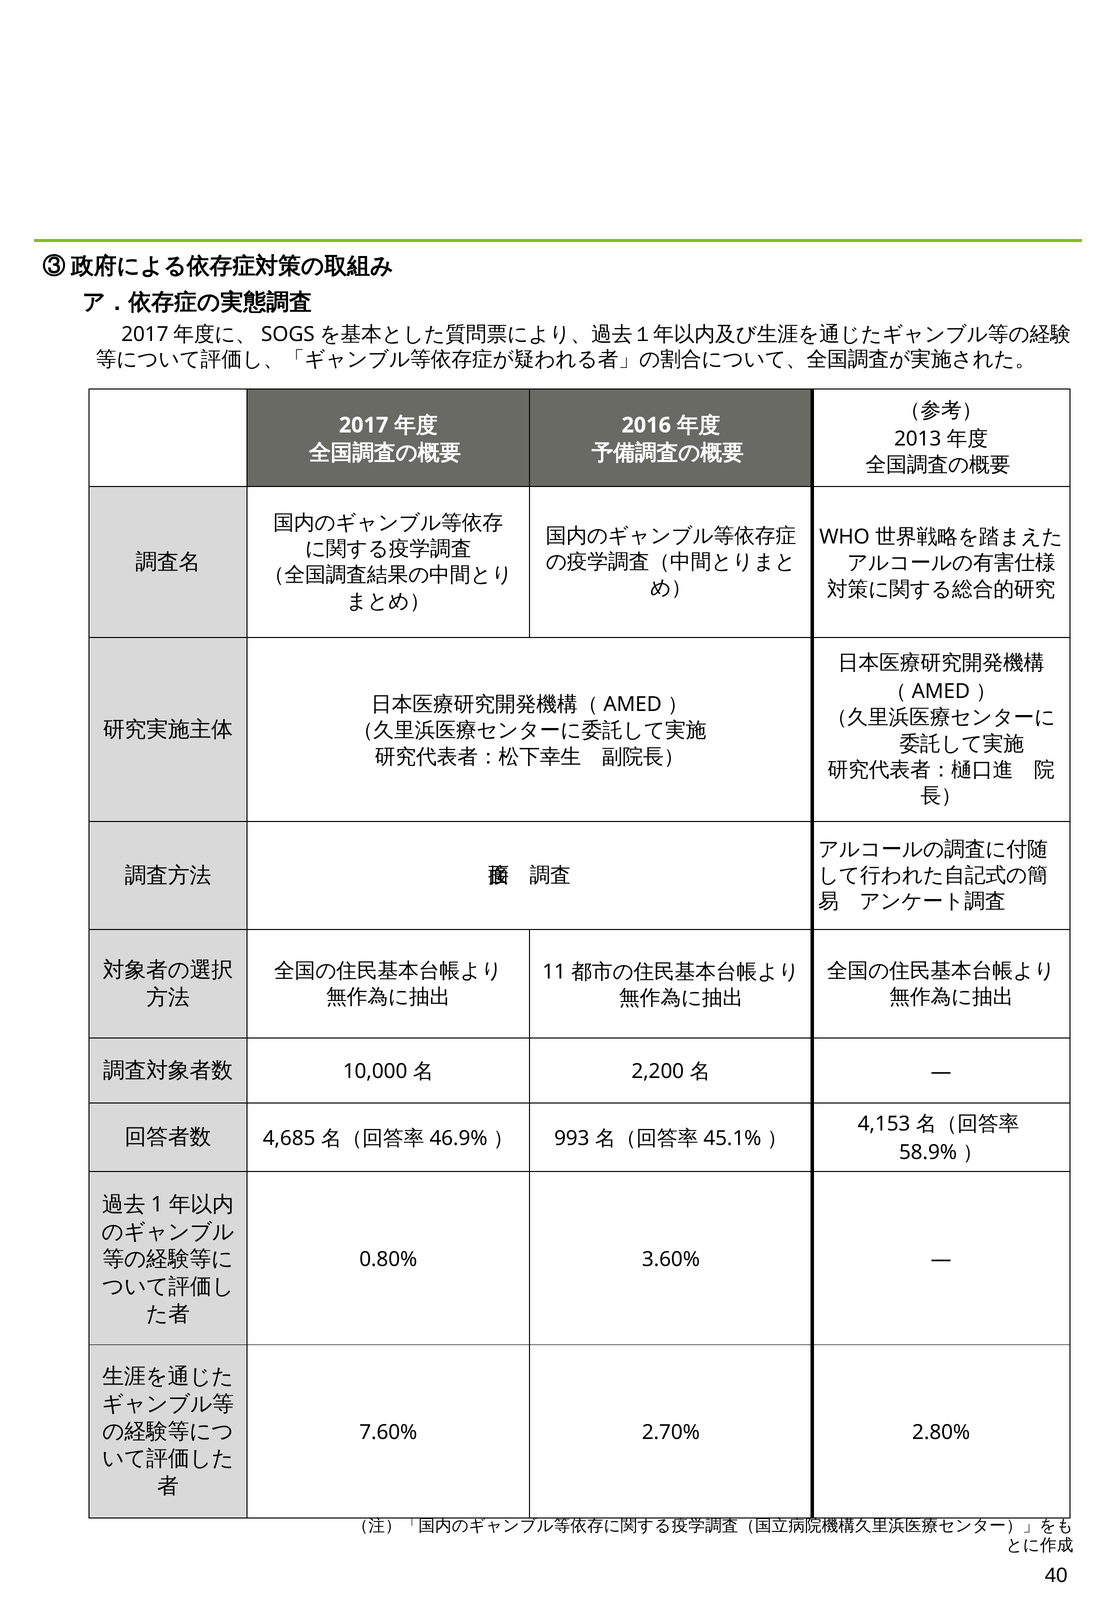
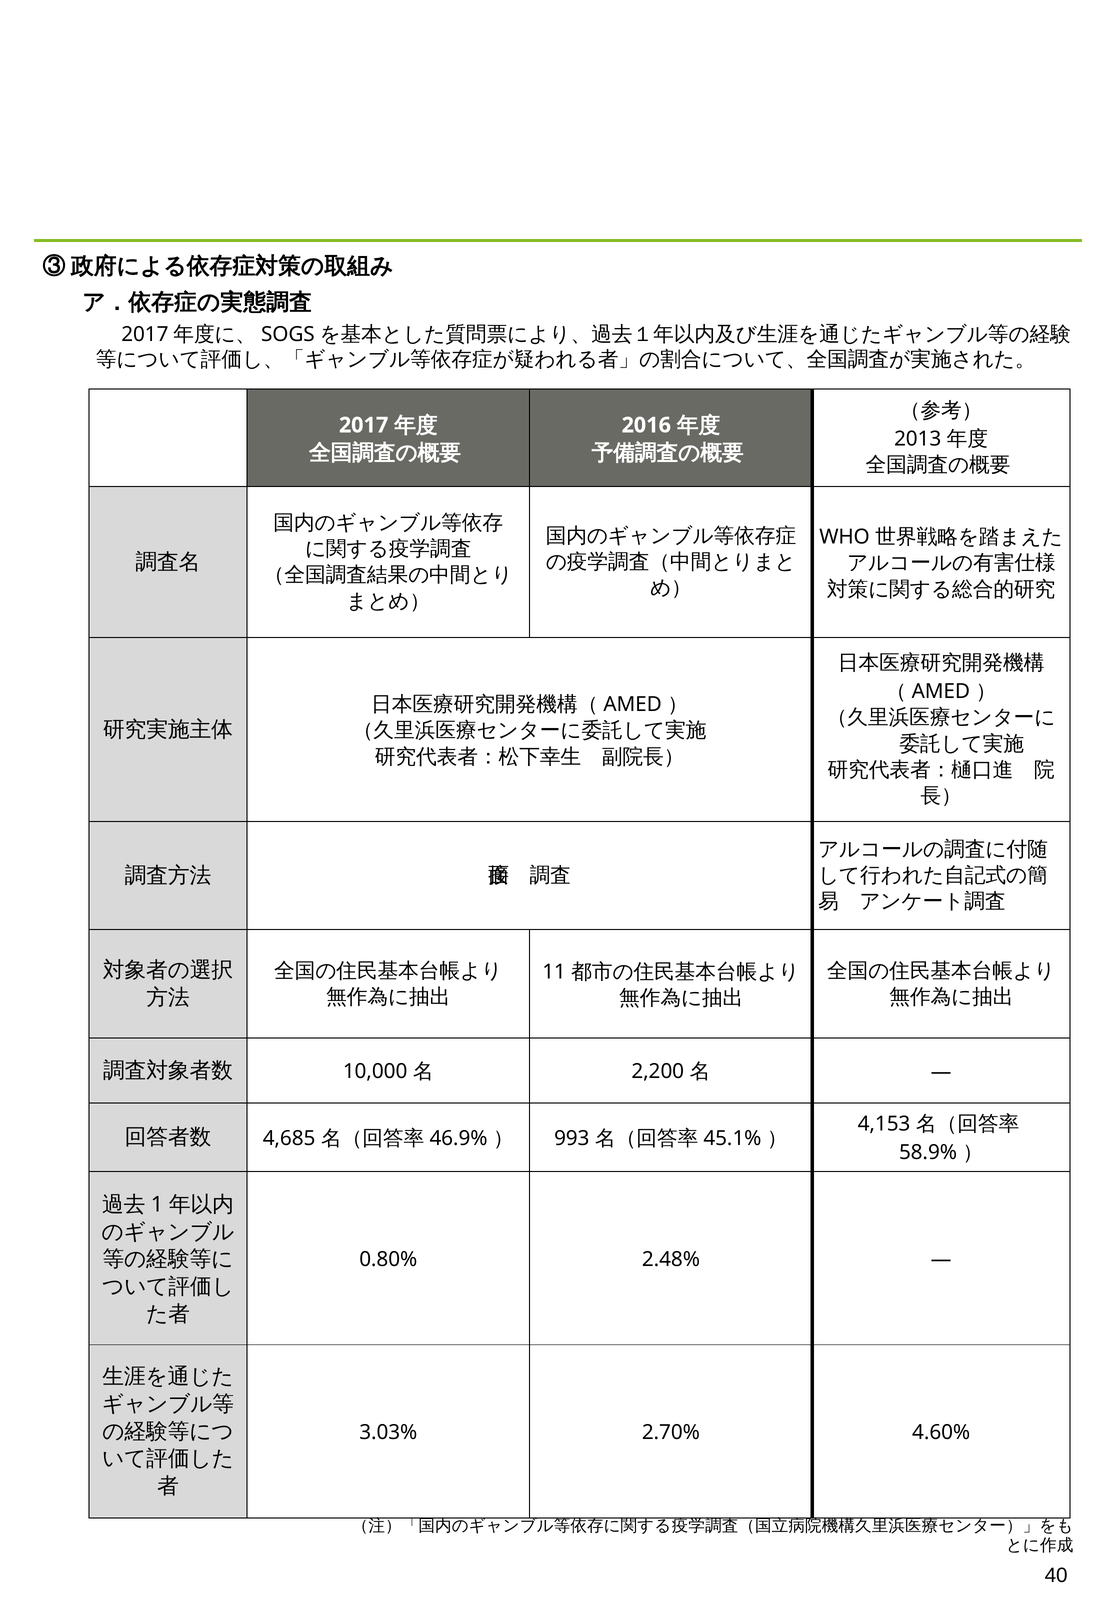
3.60%: 3.60% -> 2.48%
7.60%: 7.60% -> 3.03%
2.80%: 2.80% -> 4.60%
